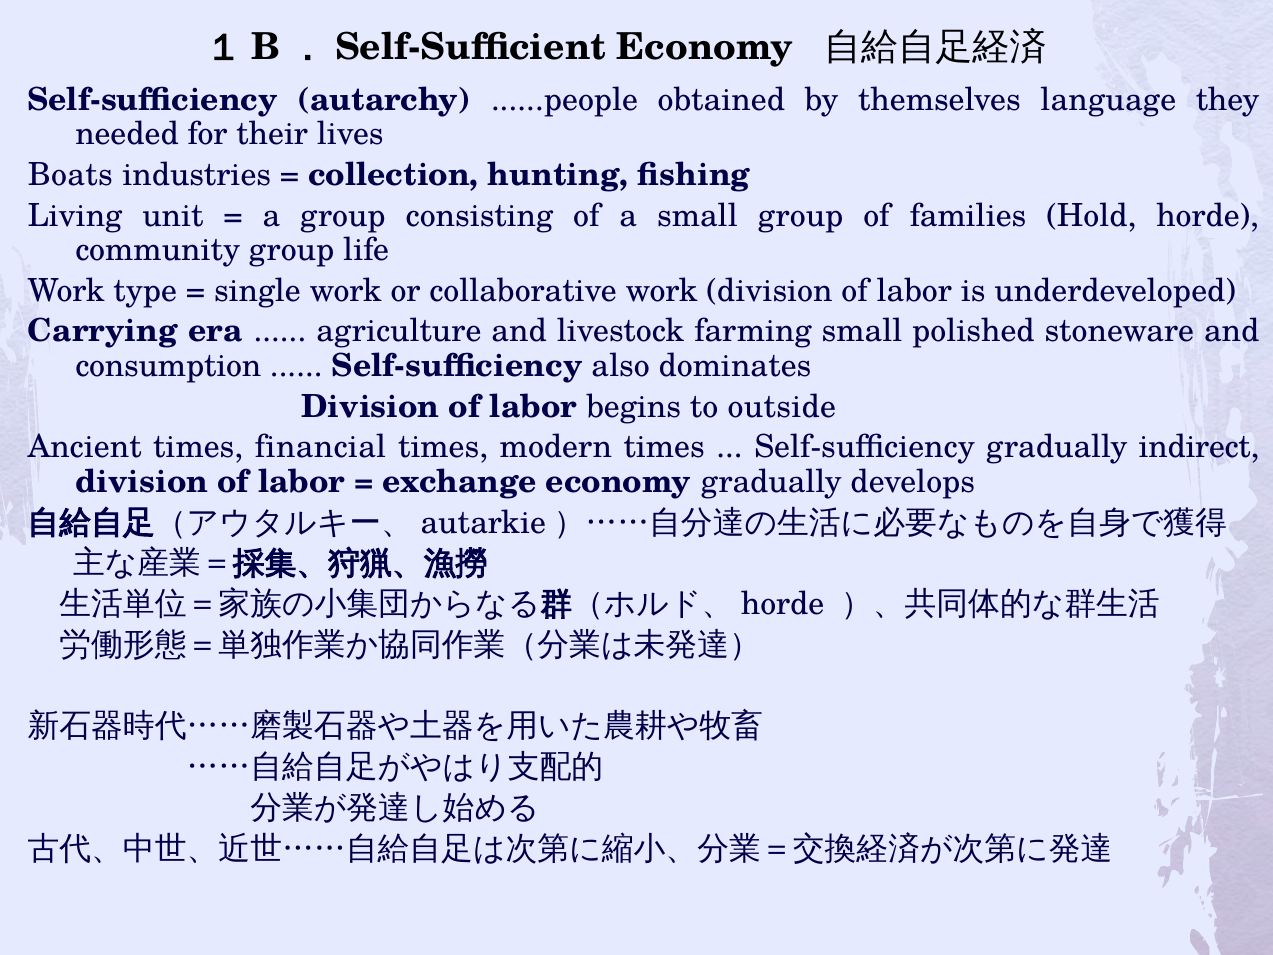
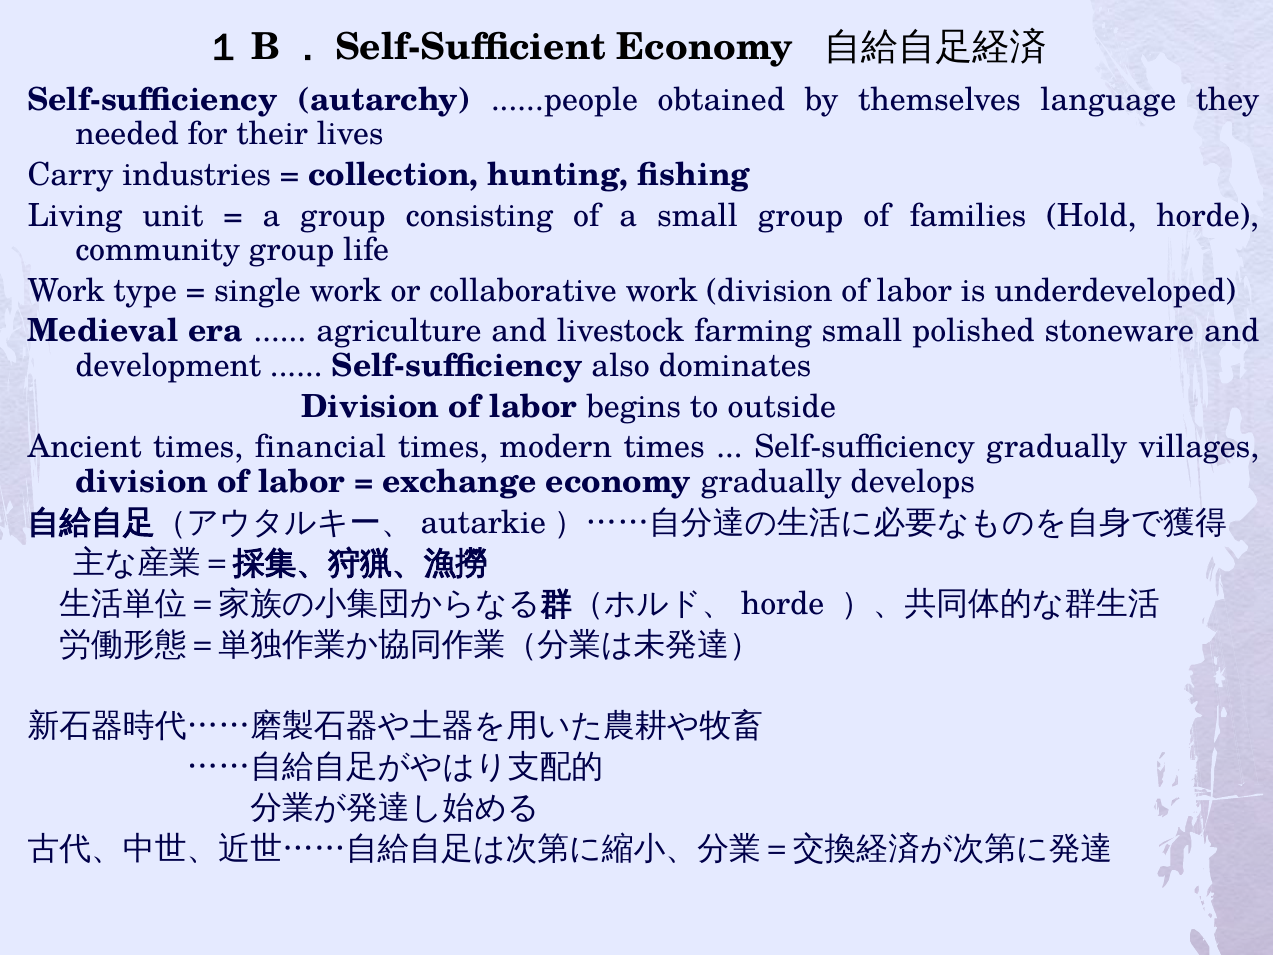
Boats: Boats -> Carry
Carrying: Carrying -> Medieval
consumption: consumption -> development
indirect: indirect -> villages
